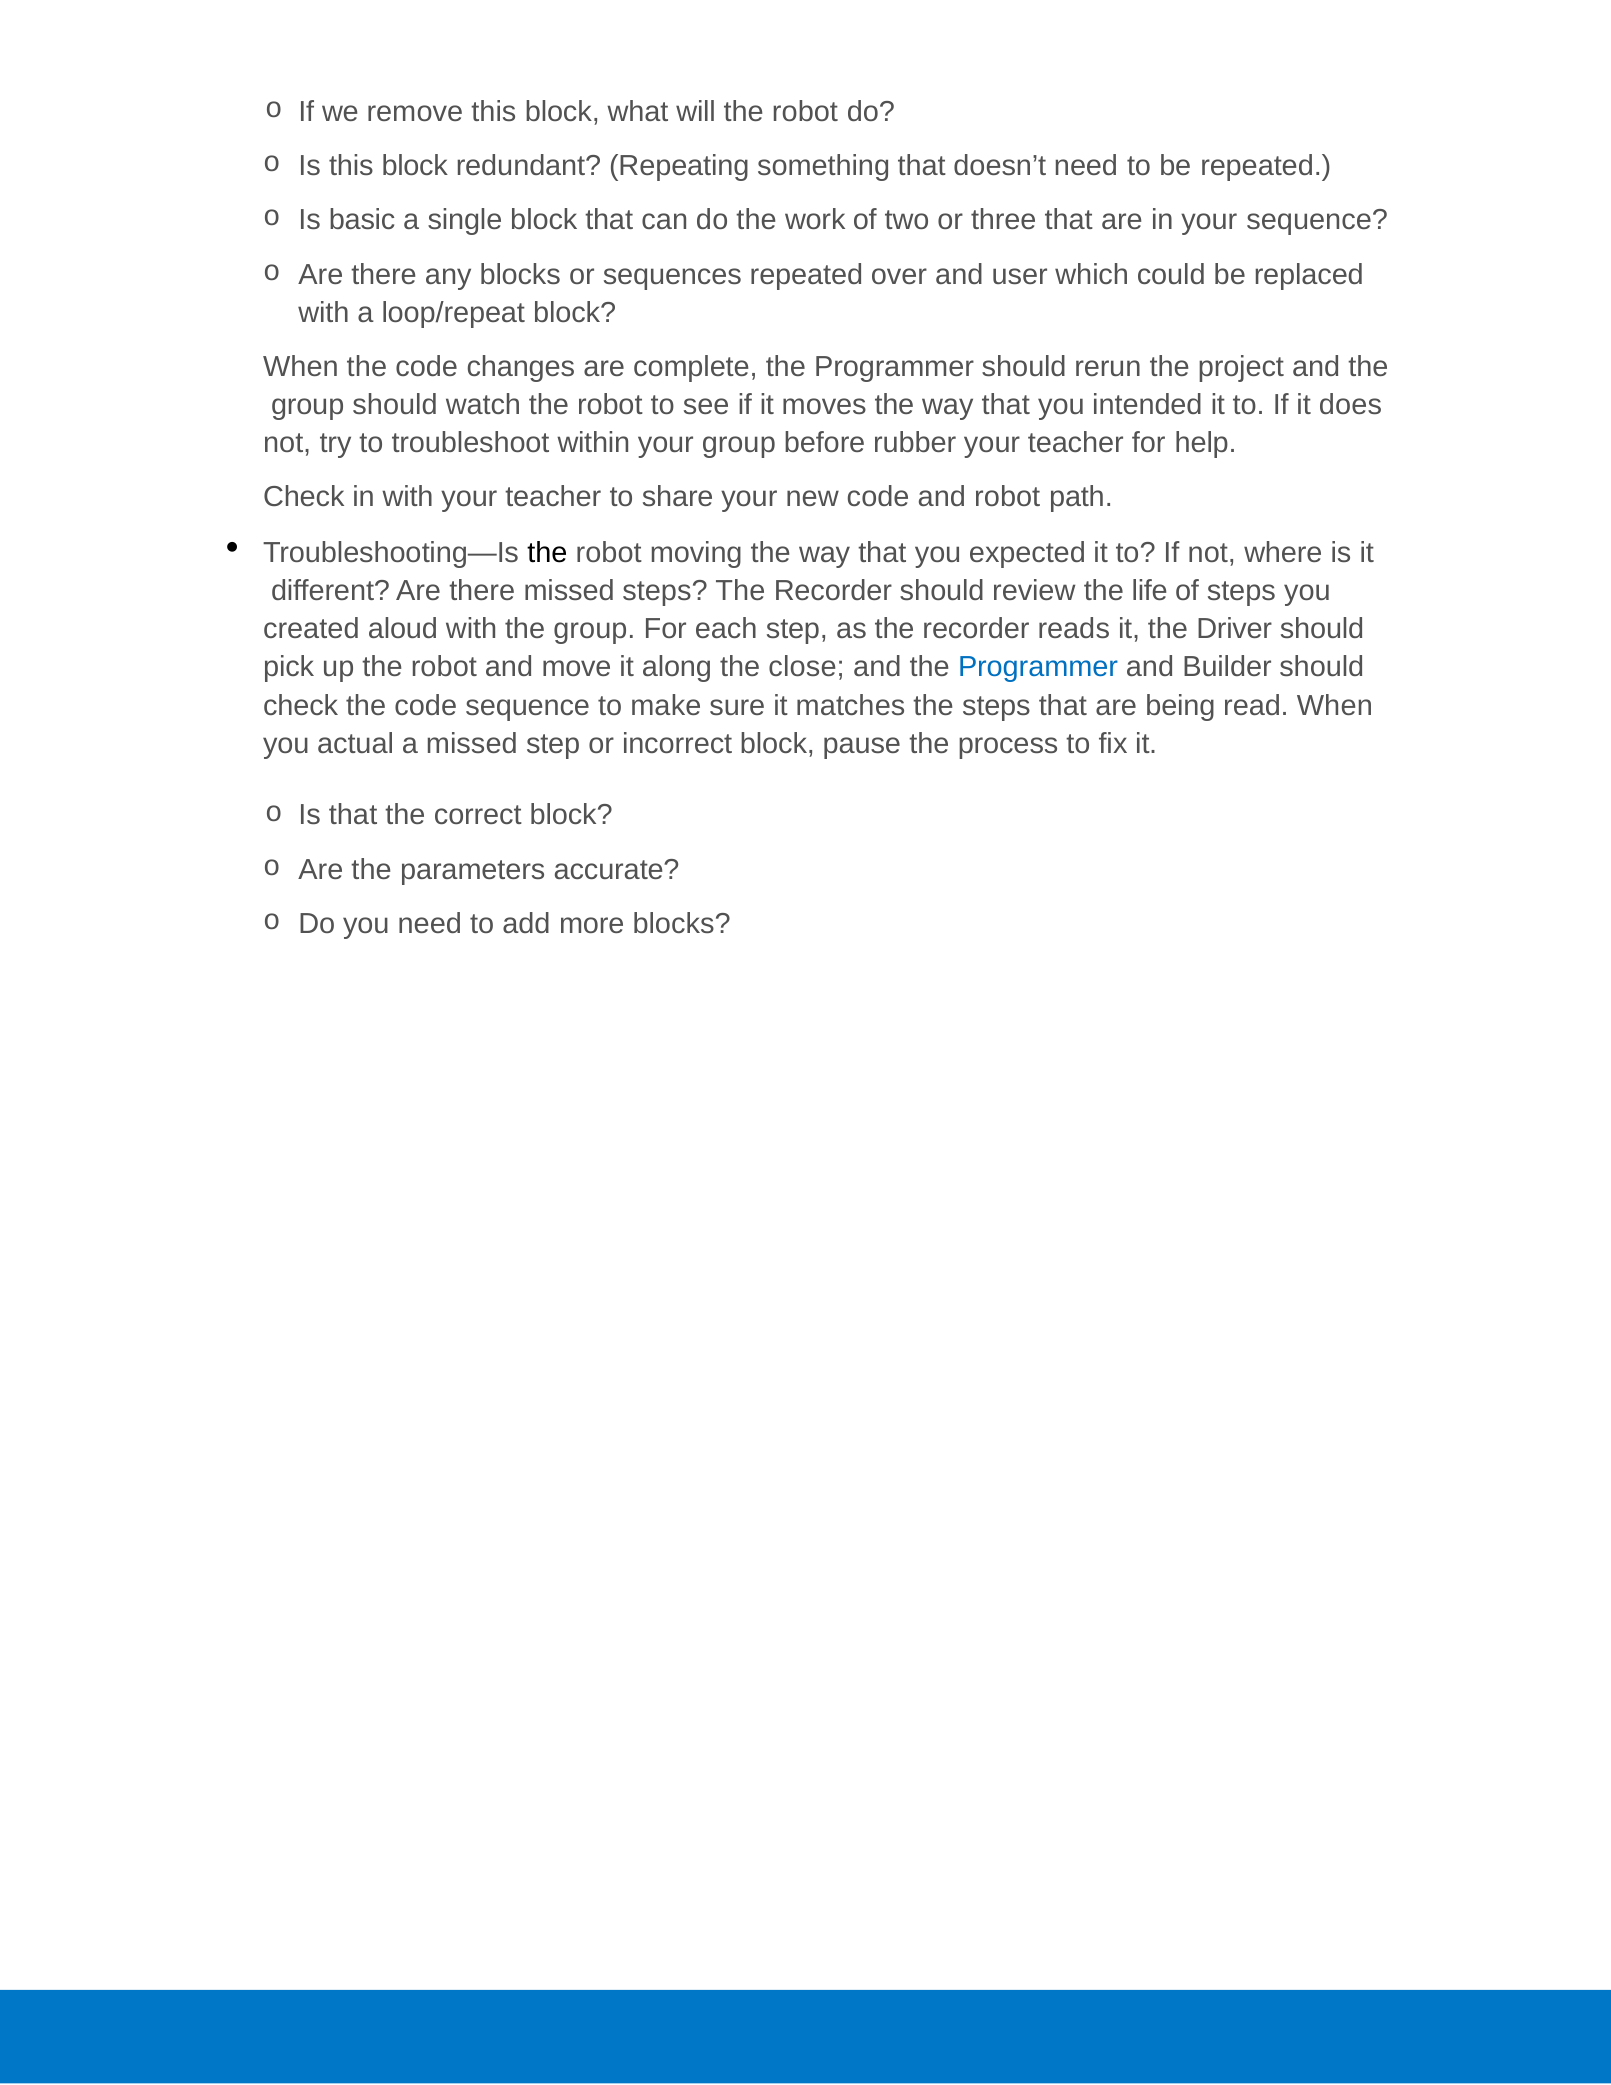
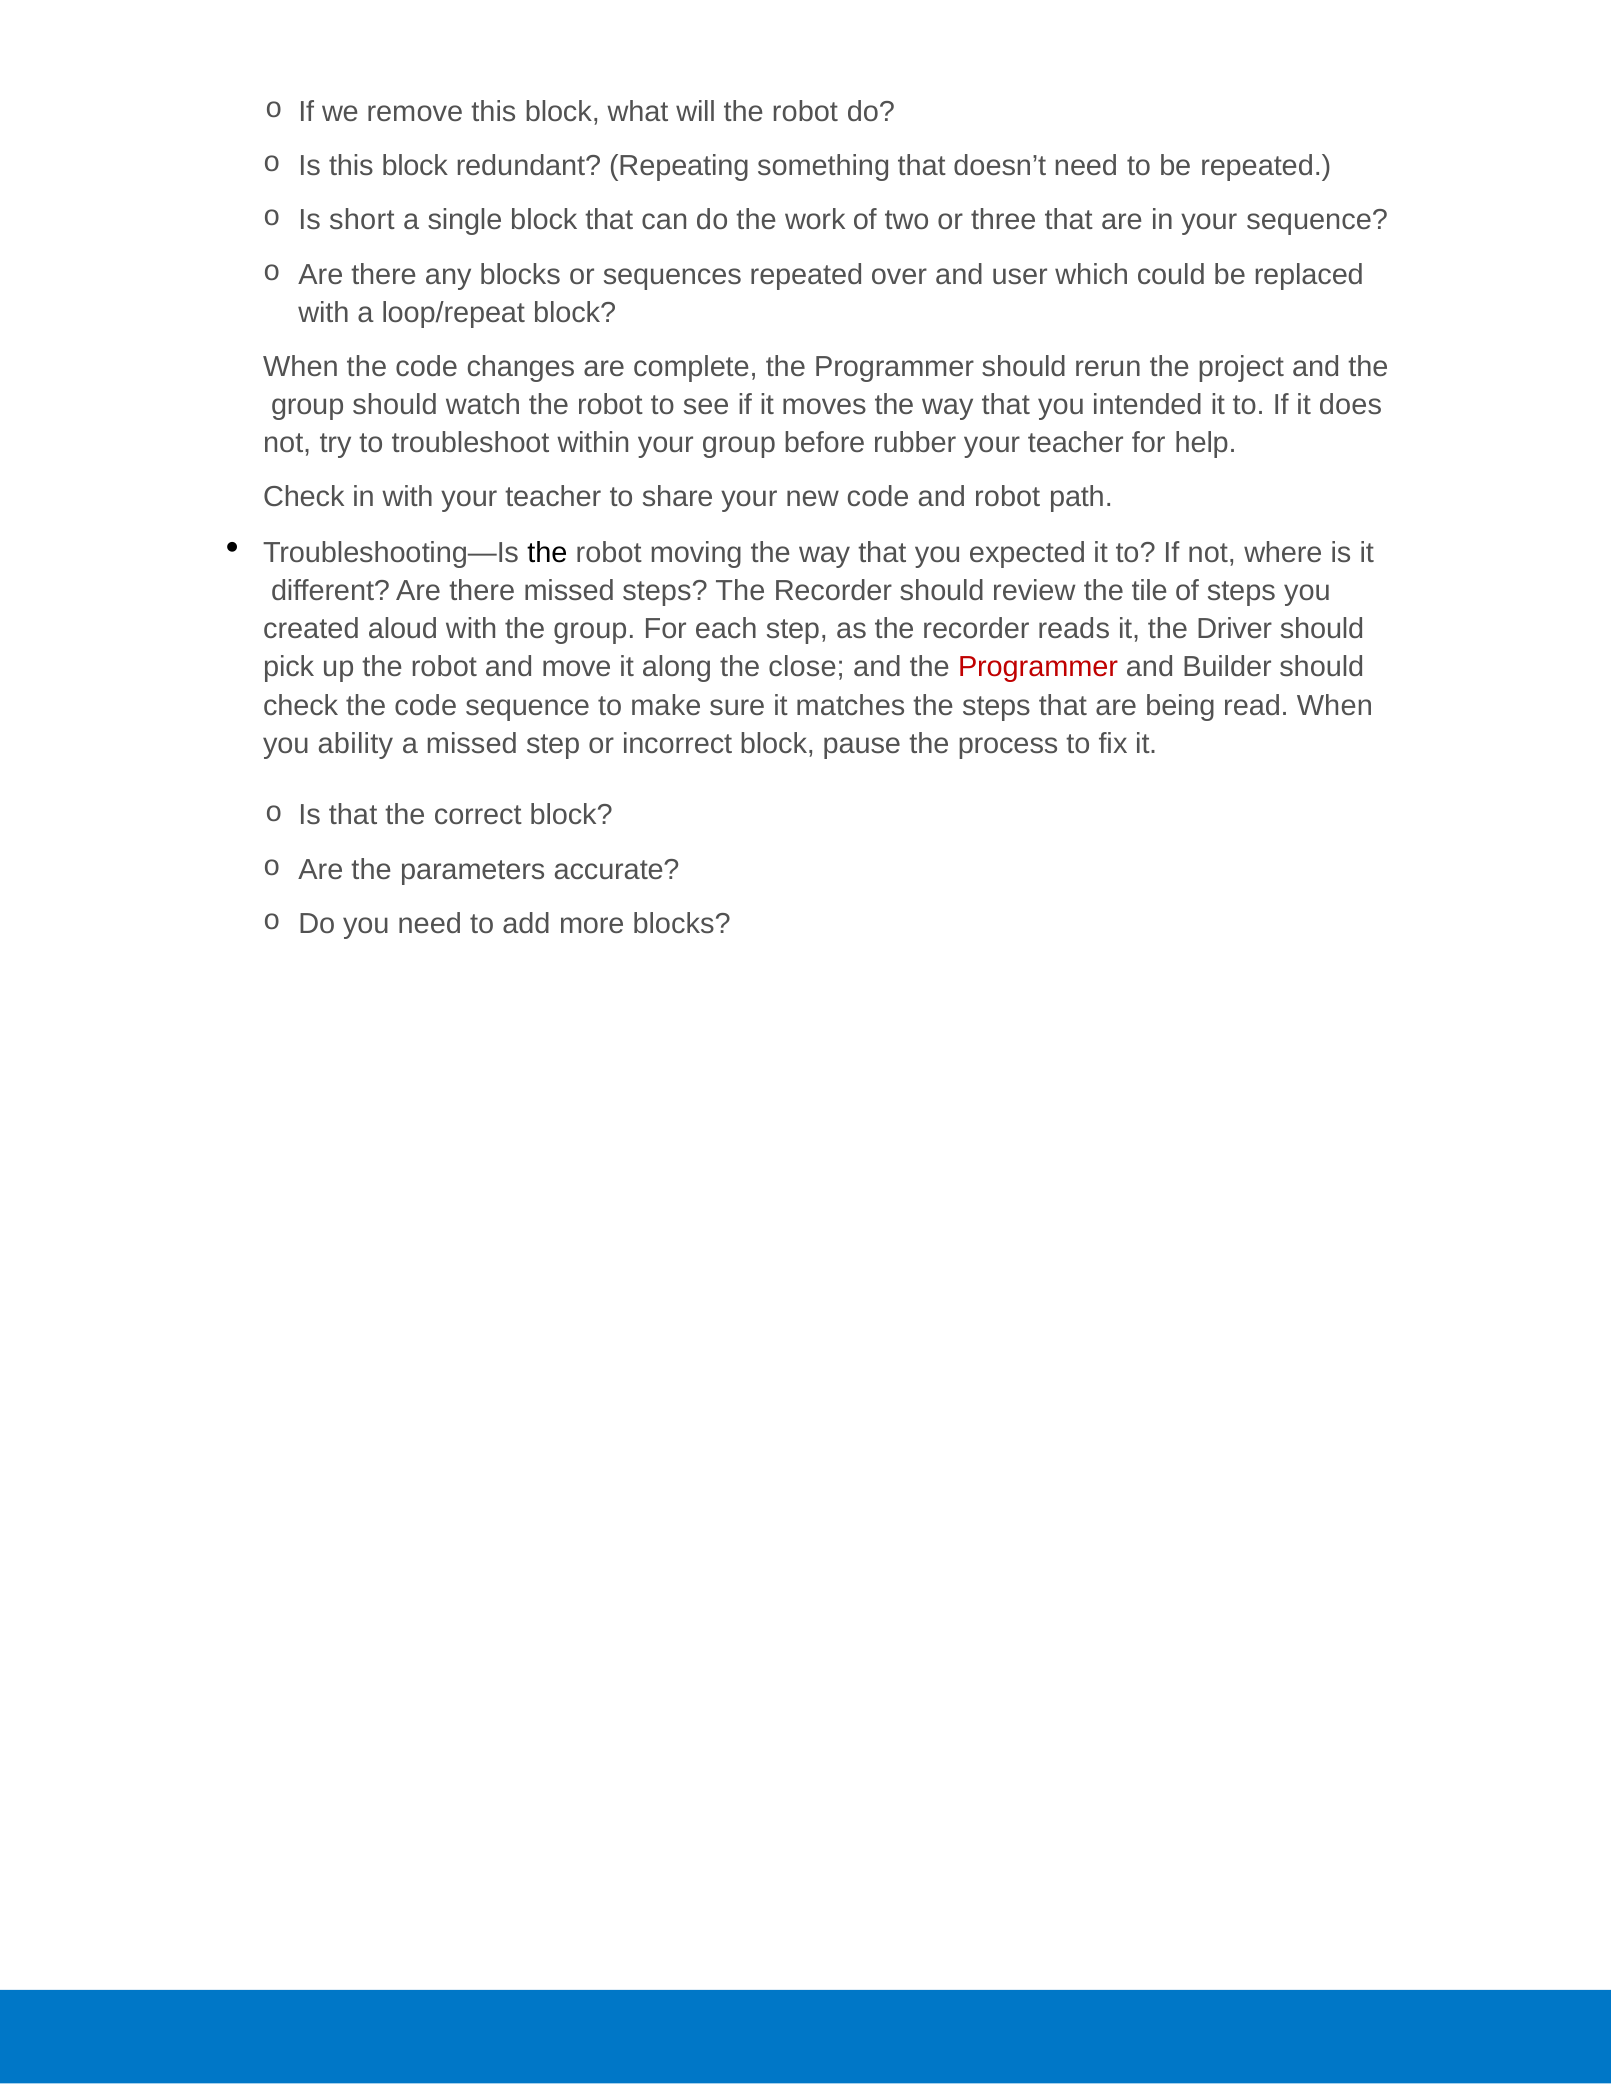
basic: basic -> short
life: life -> tile
Programmer at (1038, 667) colour: blue -> red
actual: actual -> ability
